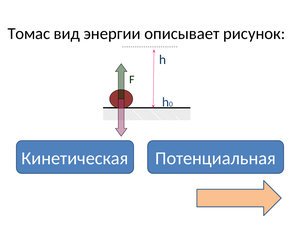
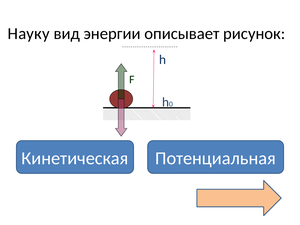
Томас: Томас -> Науку
